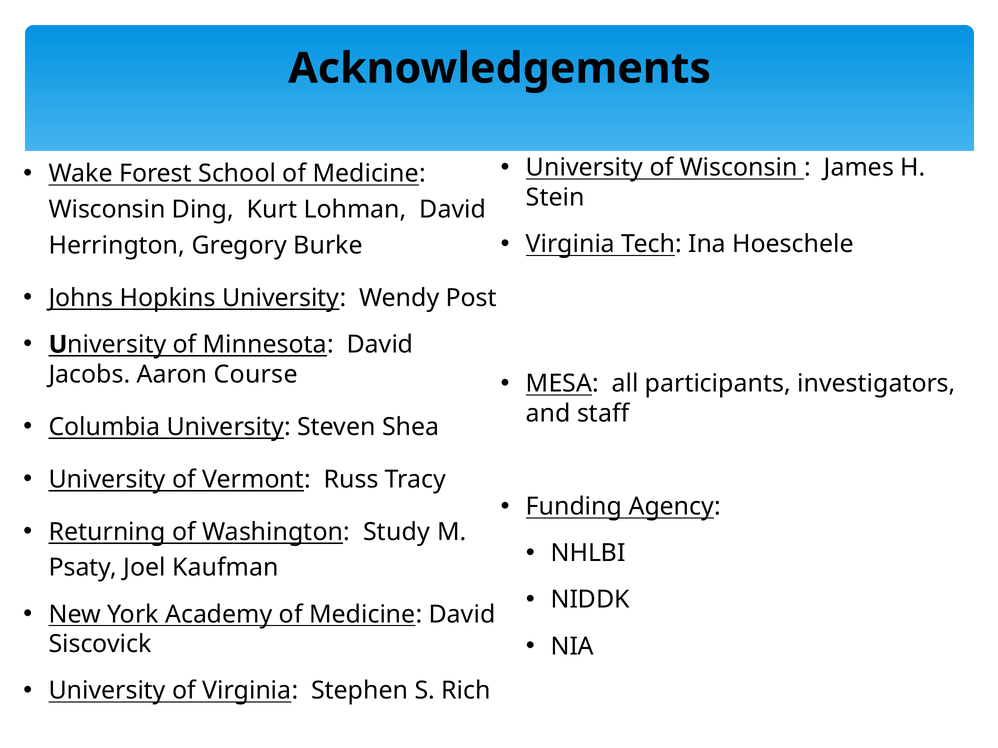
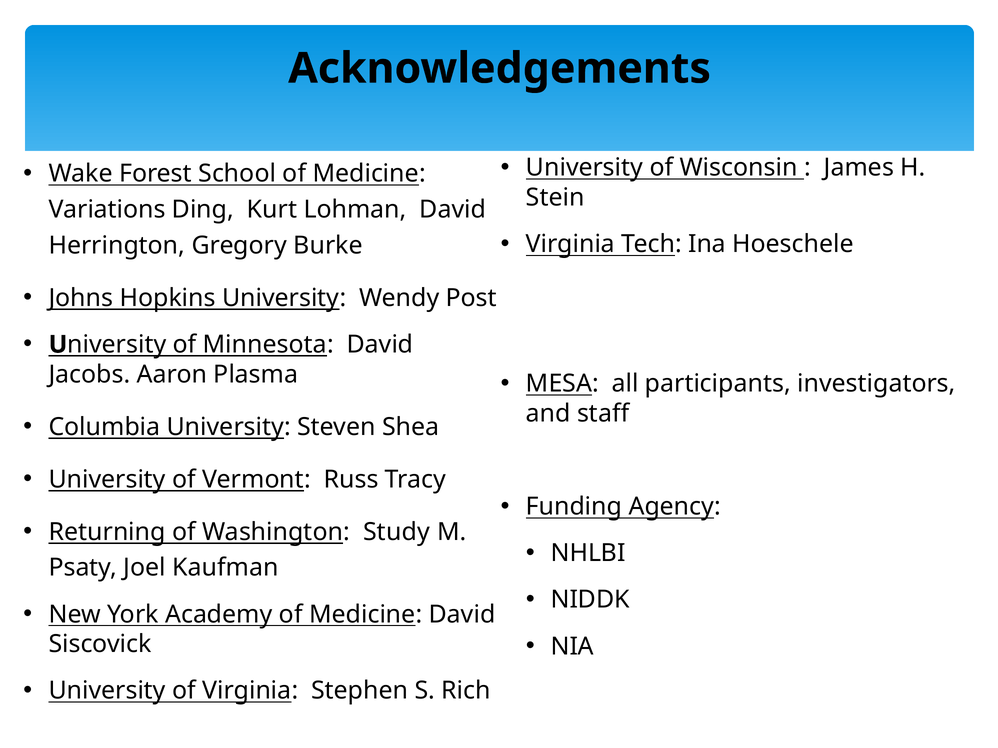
Wisconsin at (107, 210): Wisconsin -> Variations
Course: Course -> Plasma
